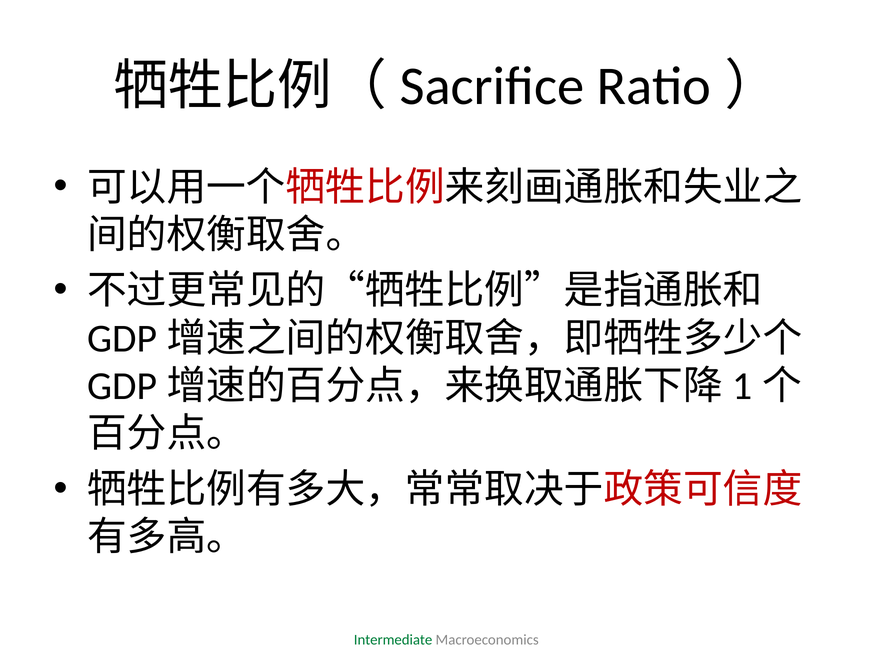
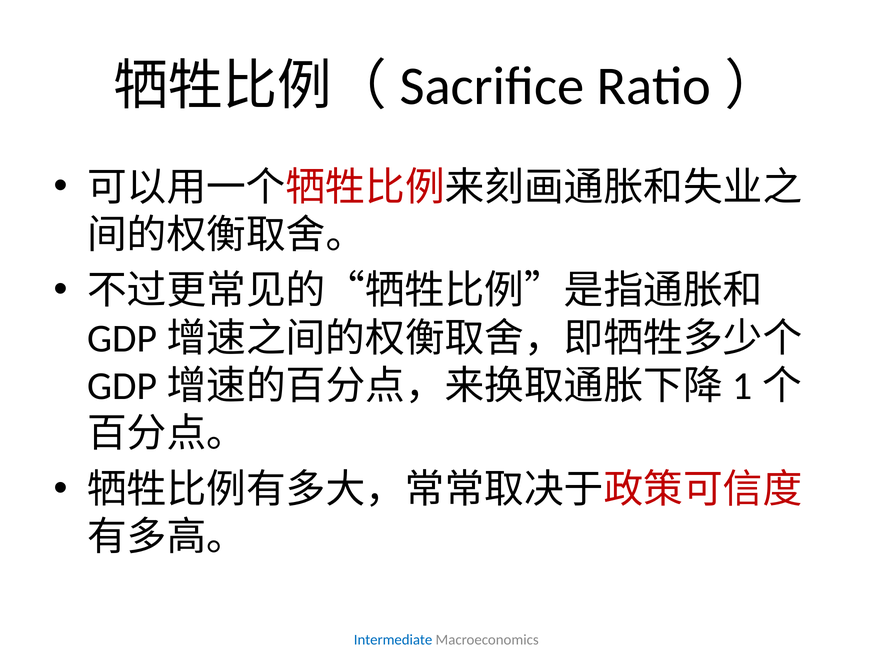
Intermediate colour: green -> blue
